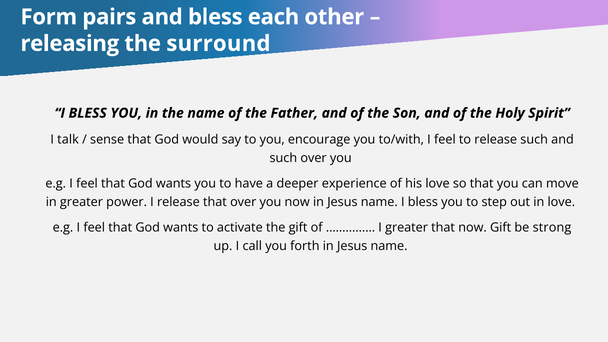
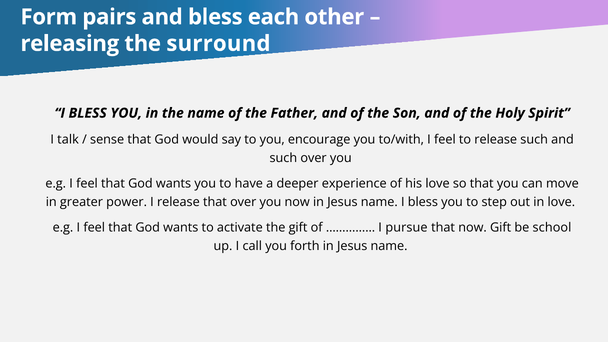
I greater: greater -> pursue
strong: strong -> school
